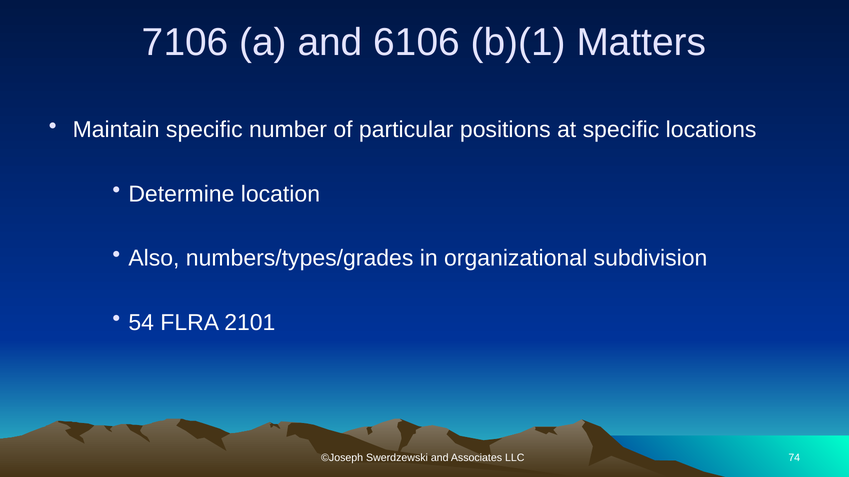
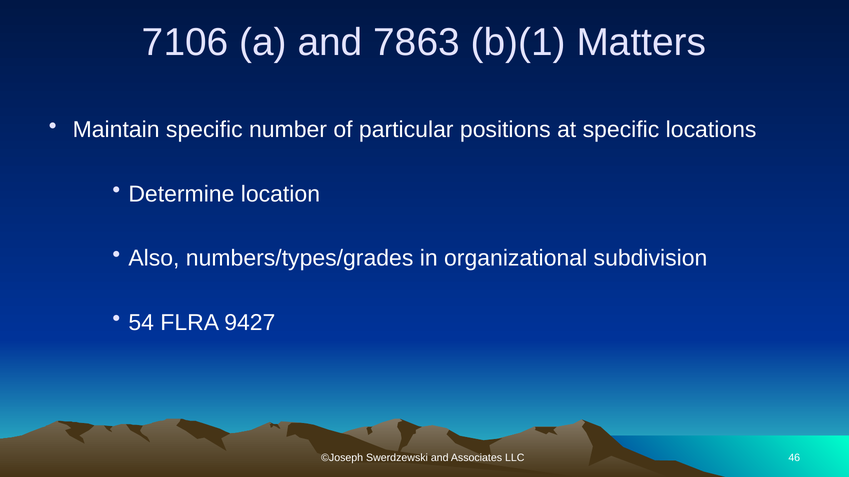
6106: 6106 -> 7863
2101: 2101 -> 9427
74: 74 -> 46
